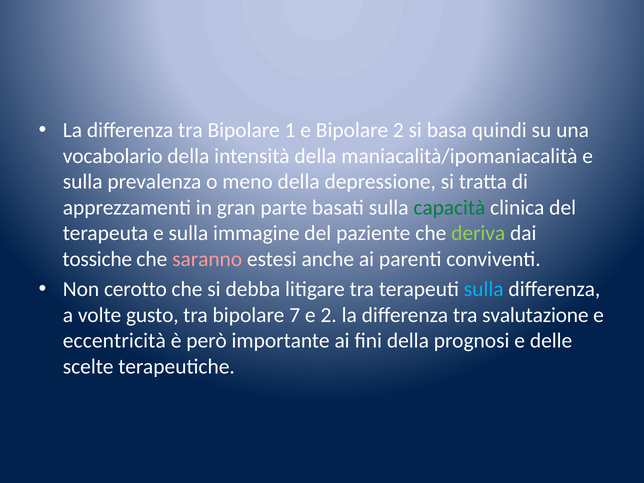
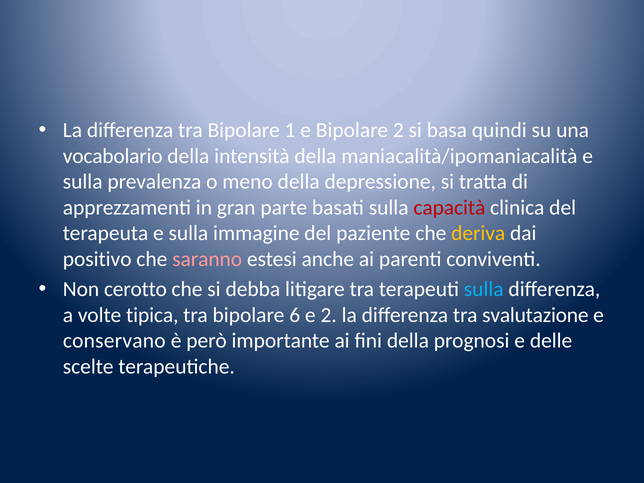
capacità colour: green -> red
deriva colour: light green -> yellow
tossiche: tossiche -> positivo
gusto: gusto -> tipica
7: 7 -> 6
eccentricità: eccentricità -> conservano
